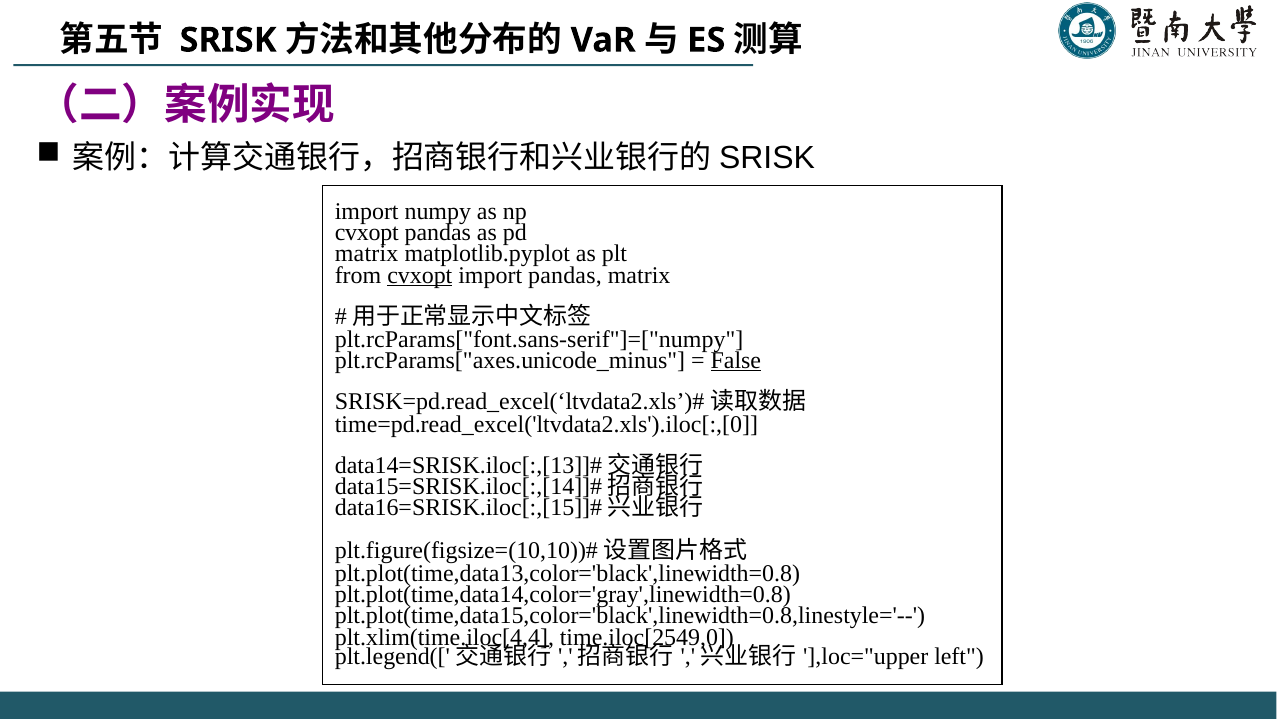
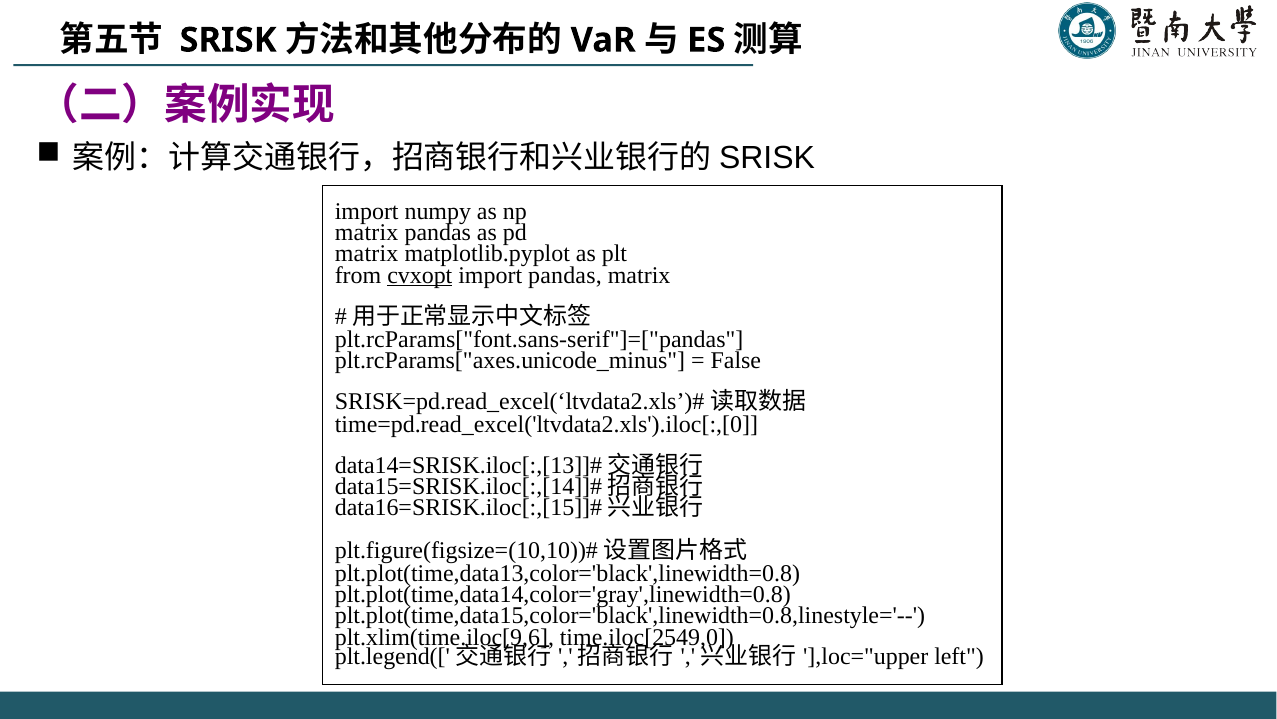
cvxopt at (367, 233): cvxopt -> matrix
plt.rcParams["font.sans-serif"]=["numpy: plt.rcParams["font.sans-serif"]=["numpy -> plt.rcParams["font.sans-serif"]=["pandas
False underline: present -> none
plt.xlim(time.iloc[4,4: plt.xlim(time.iloc[4,4 -> plt.xlim(time.iloc[9,6
